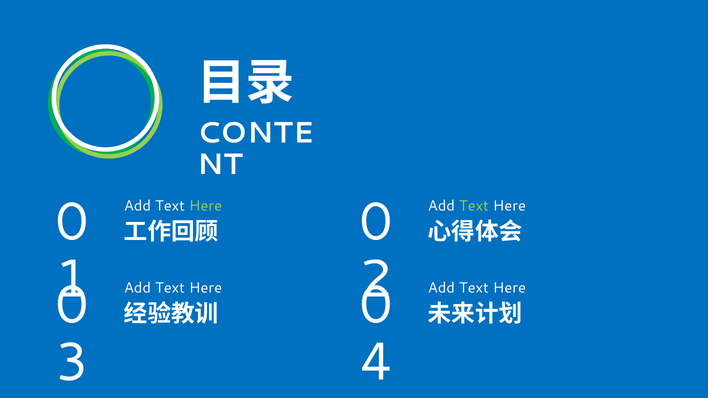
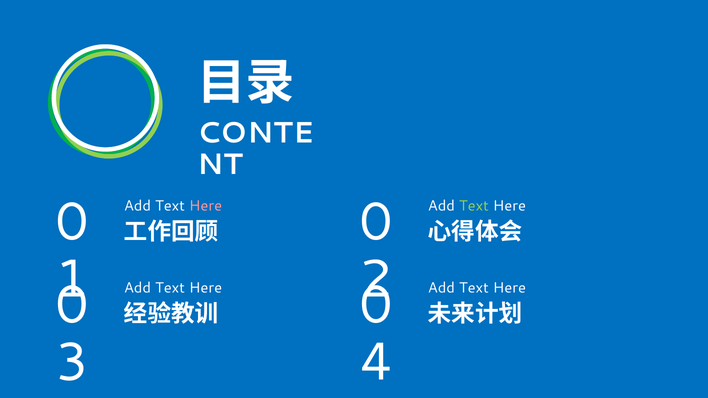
Here at (206, 206) colour: light green -> pink
